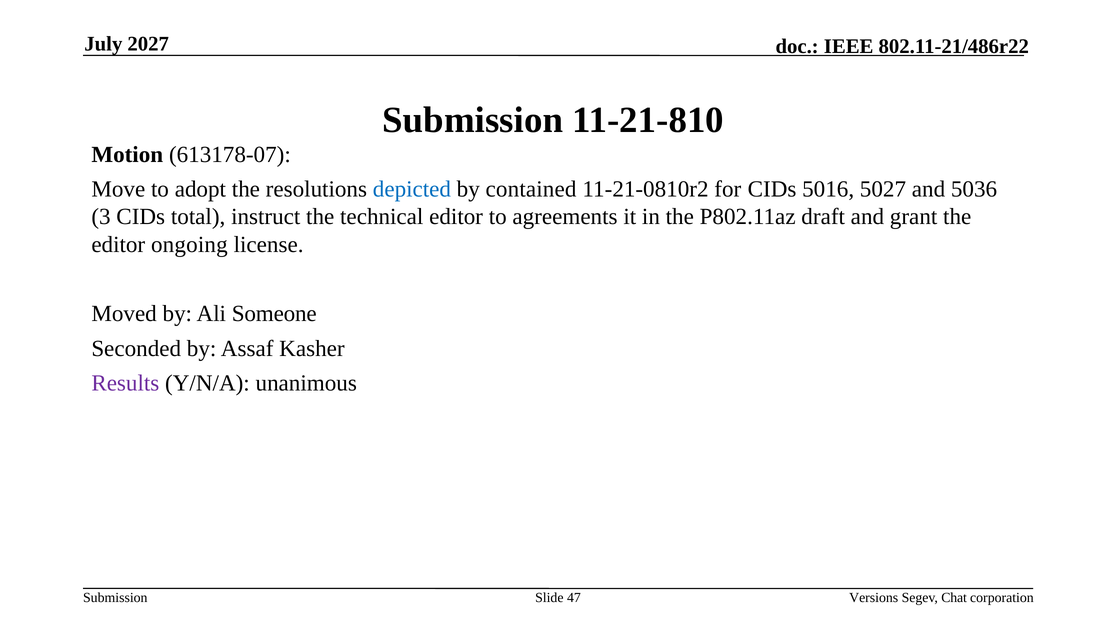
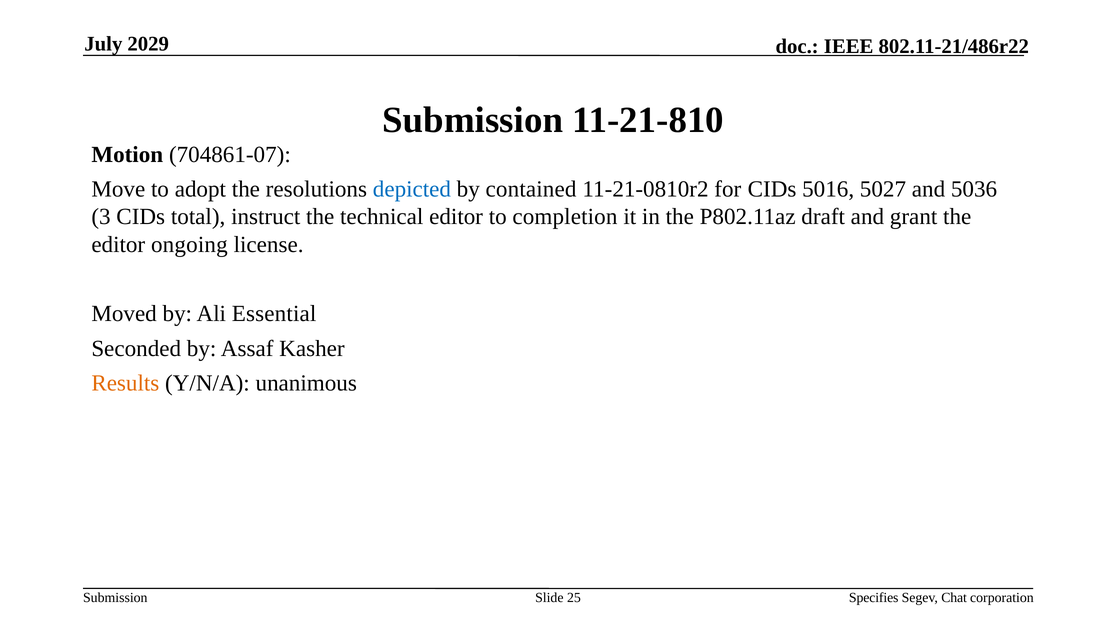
2027: 2027 -> 2029
613178-07: 613178-07 -> 704861-07
agreements: agreements -> completion
Someone: Someone -> Essential
Results colour: purple -> orange
47: 47 -> 25
Versions: Versions -> Specifies
